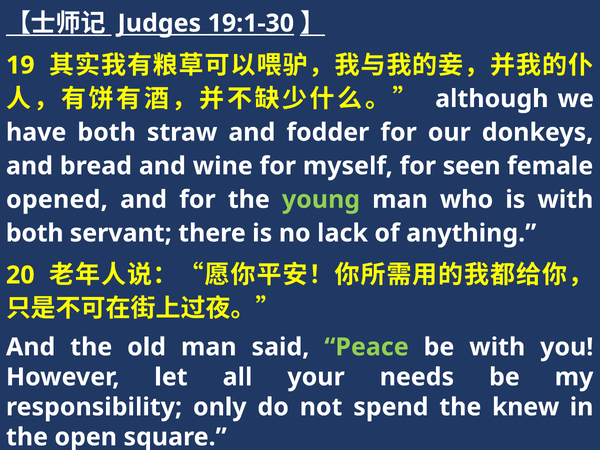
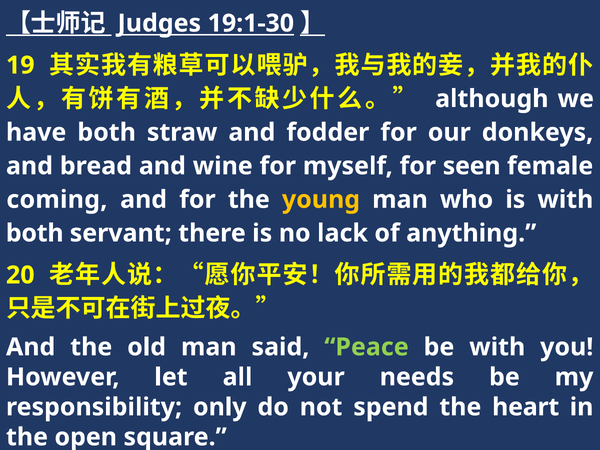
opened: opened -> coming
young colour: light green -> yellow
knew: knew -> heart
